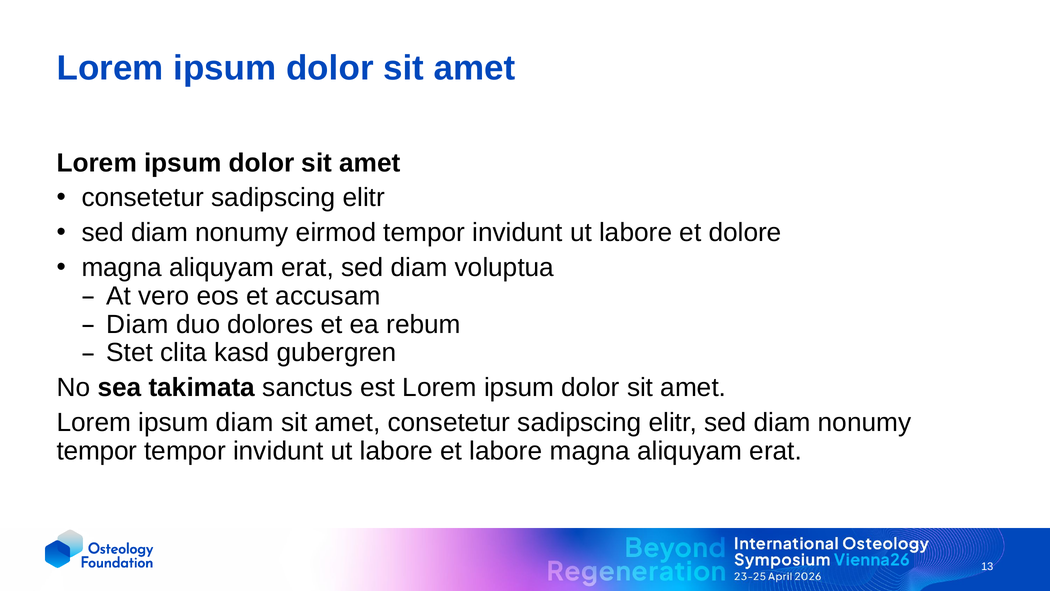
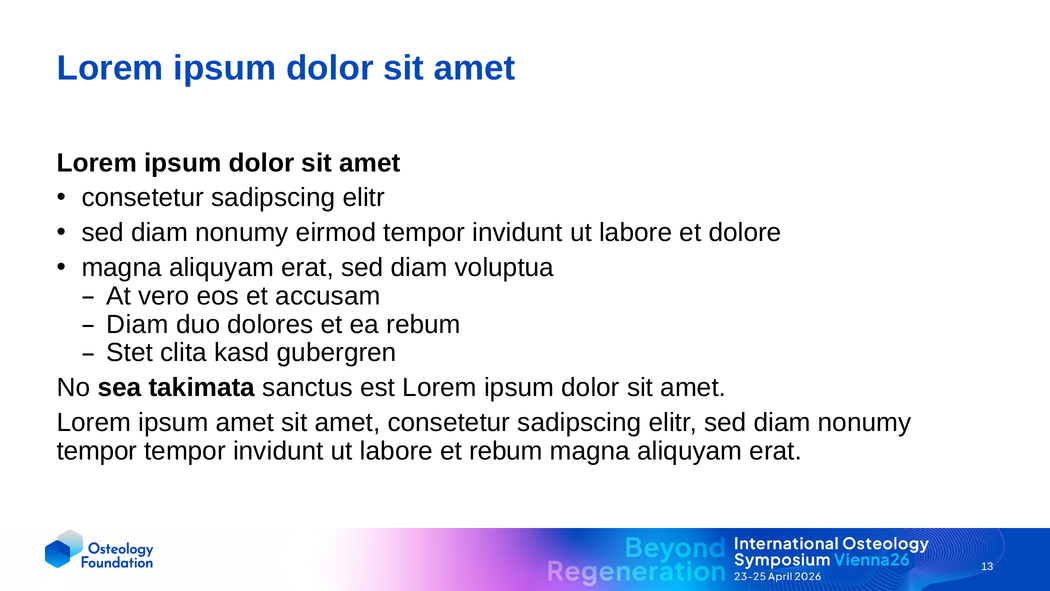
ipsum diam: diam -> amet
et labore: labore -> rebum
